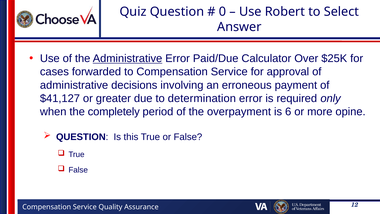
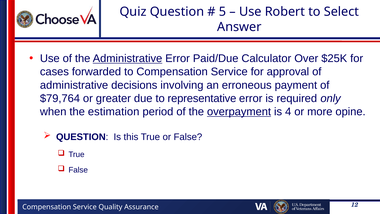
0: 0 -> 5
$41,127: $41,127 -> $79,764
determination: determination -> representative
completely: completely -> estimation
overpayment underline: none -> present
6: 6 -> 4
